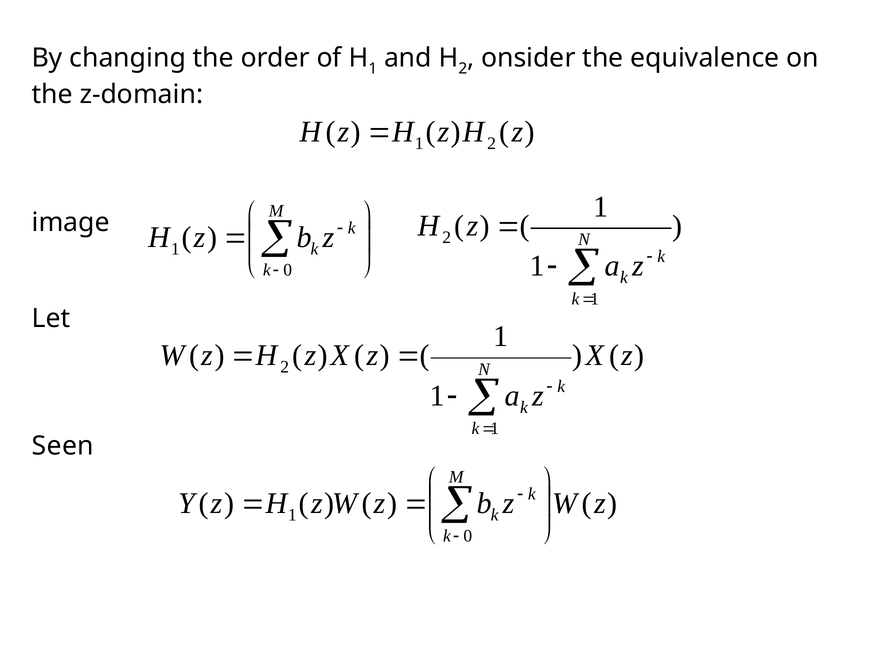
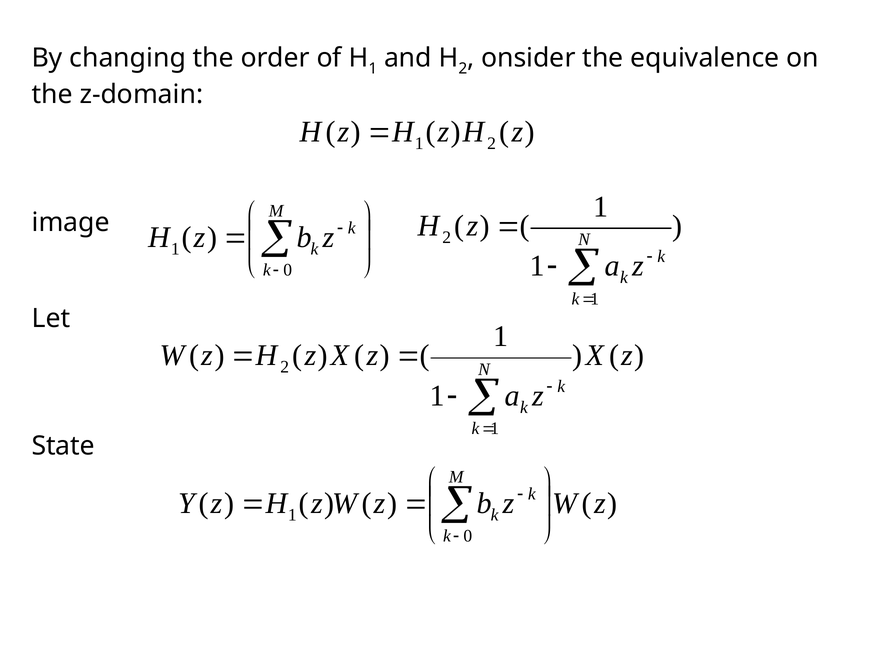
Seen: Seen -> State
